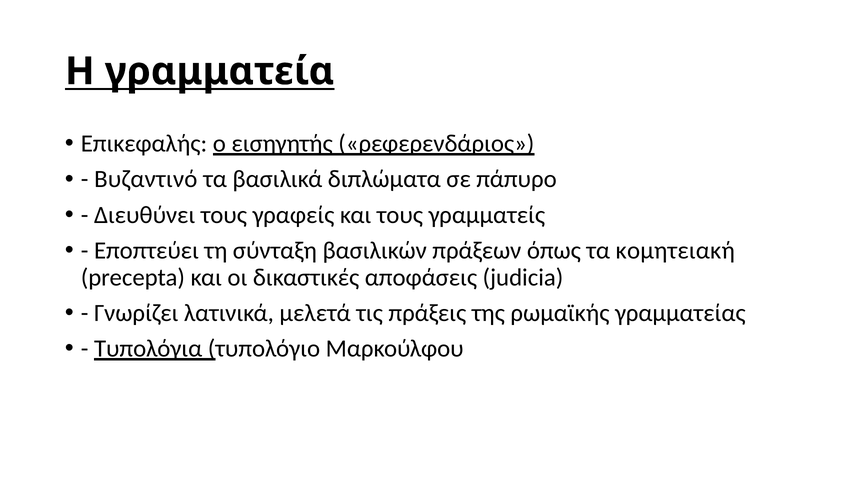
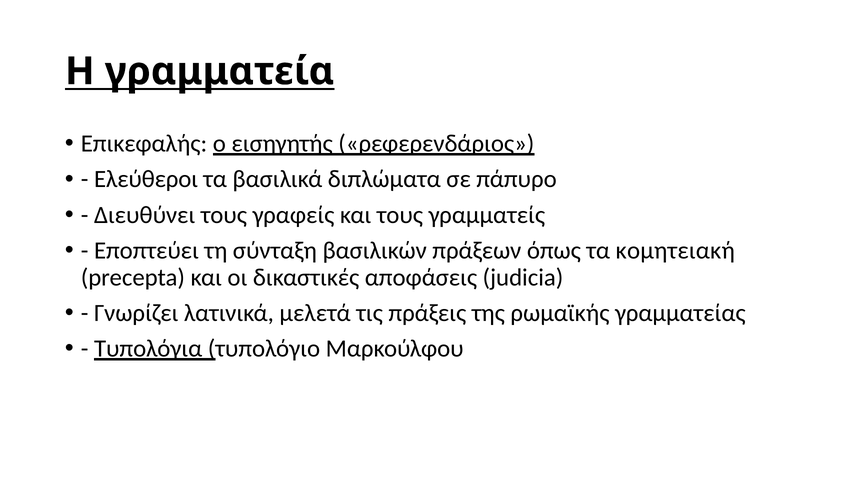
Βυζαντινό: Βυζαντινό -> Ελεύθεροι
